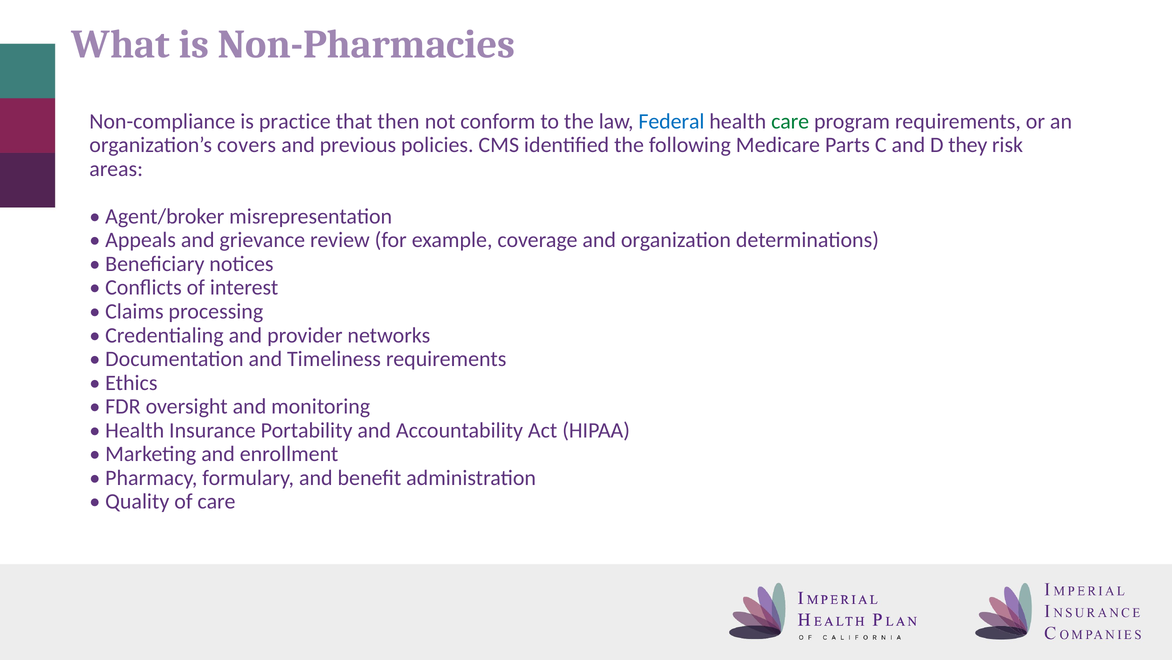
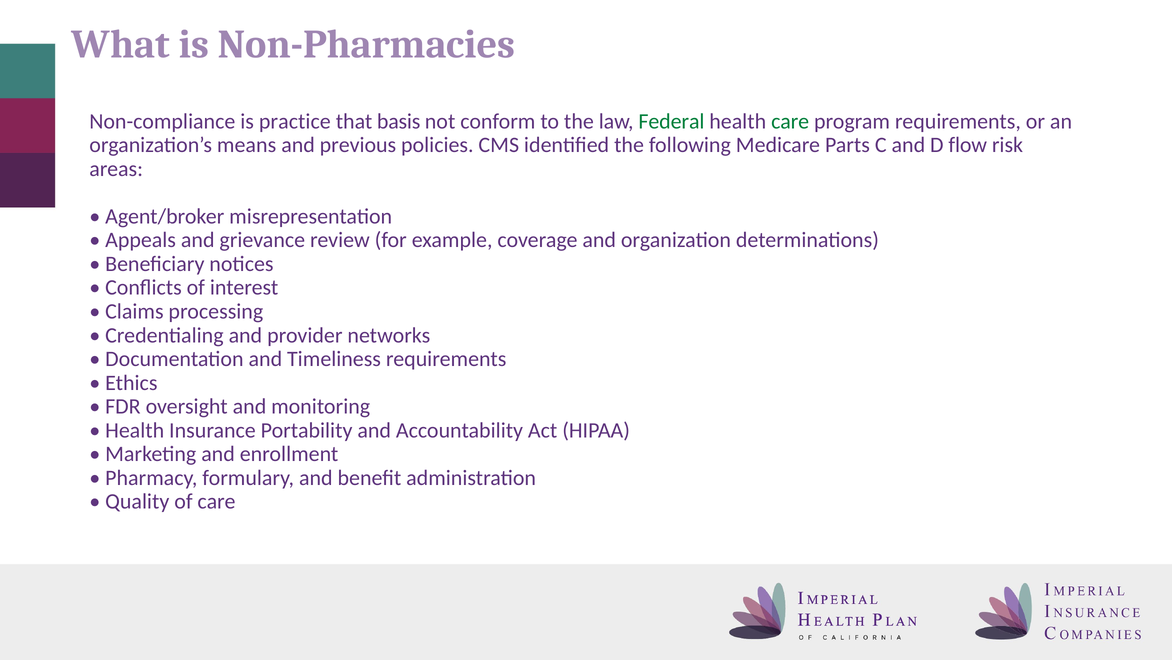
then: then -> basis
Federal colour: blue -> green
covers: covers -> means
they: they -> flow
